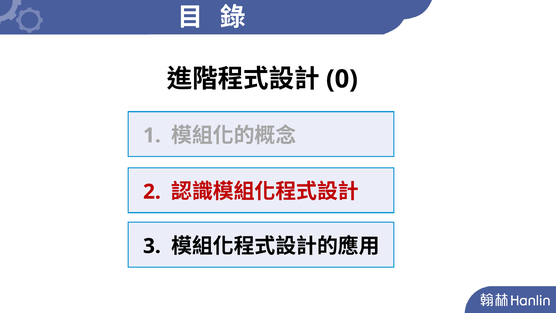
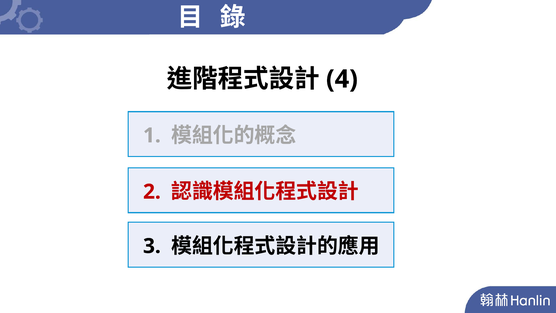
0: 0 -> 4
